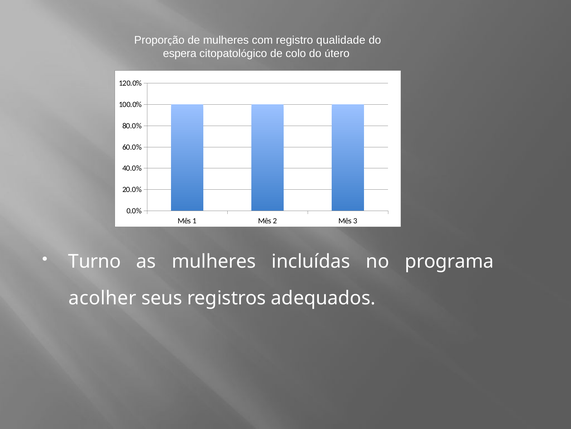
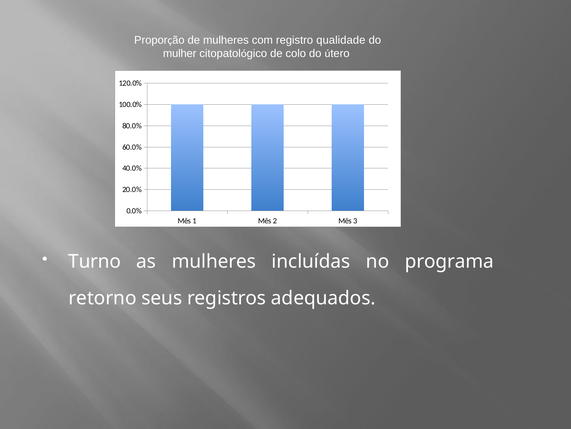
espera: espera -> mulher
acolher: acolher -> retorno
